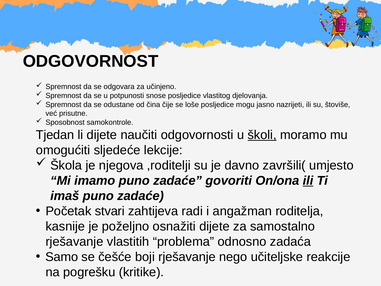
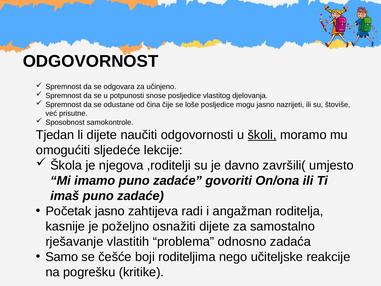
ili at (308, 180) underline: present -> none
Početak stvari: stvari -> jasno
boji rješavanje: rješavanje -> roditeljima
